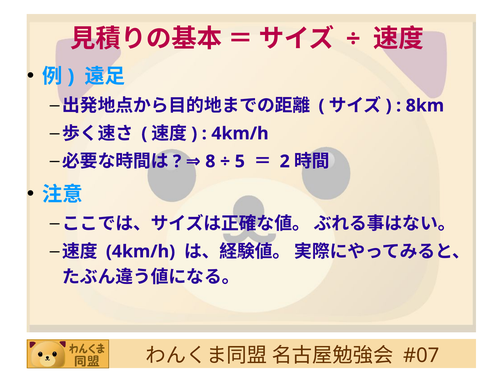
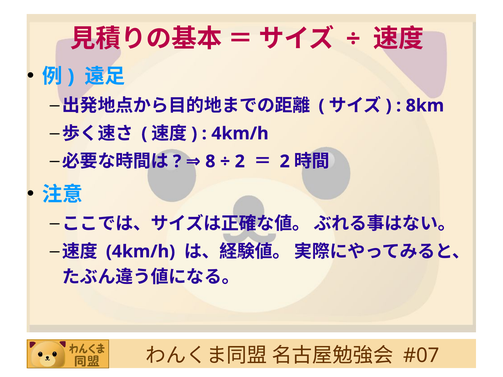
5 at (240, 162): 5 -> 2
